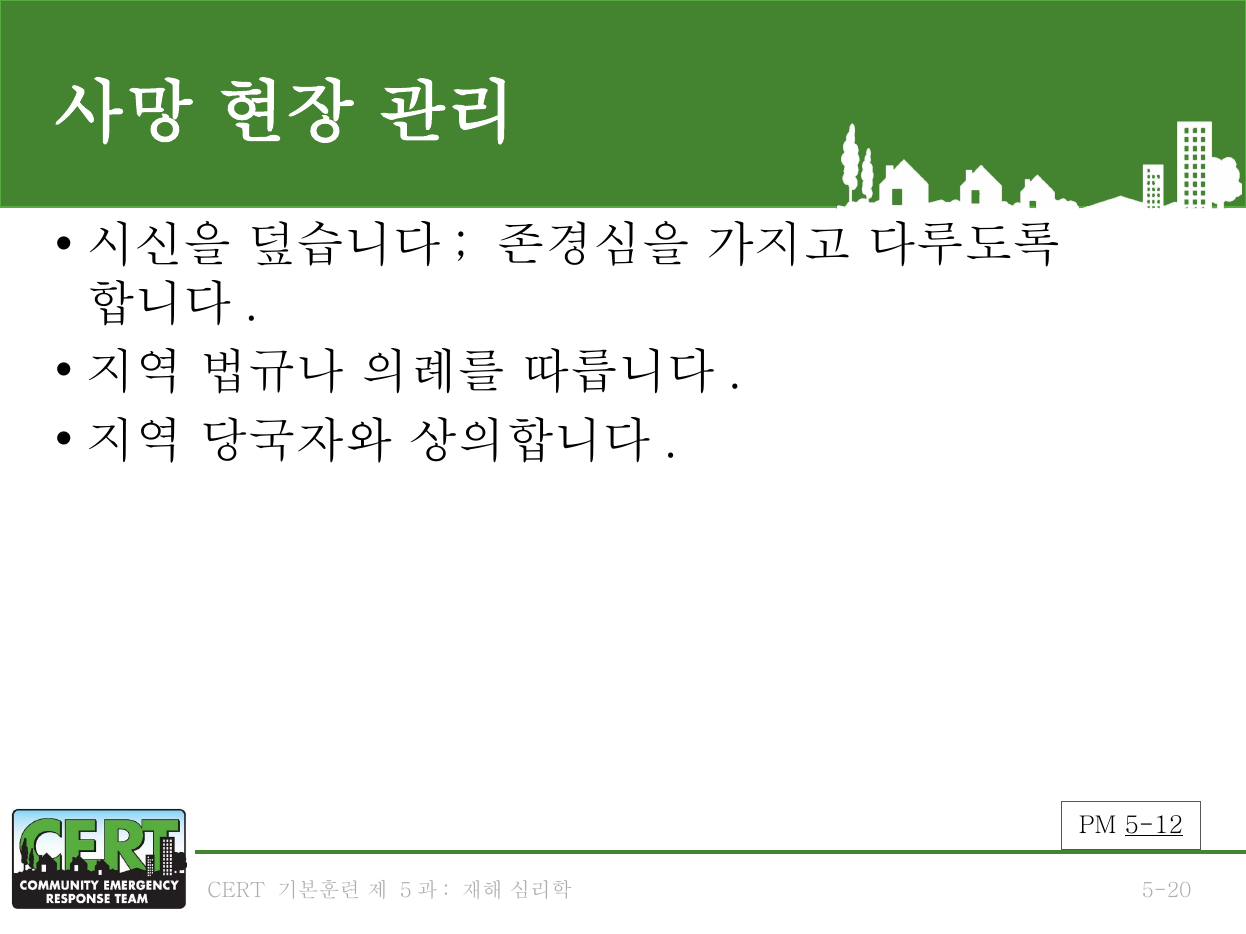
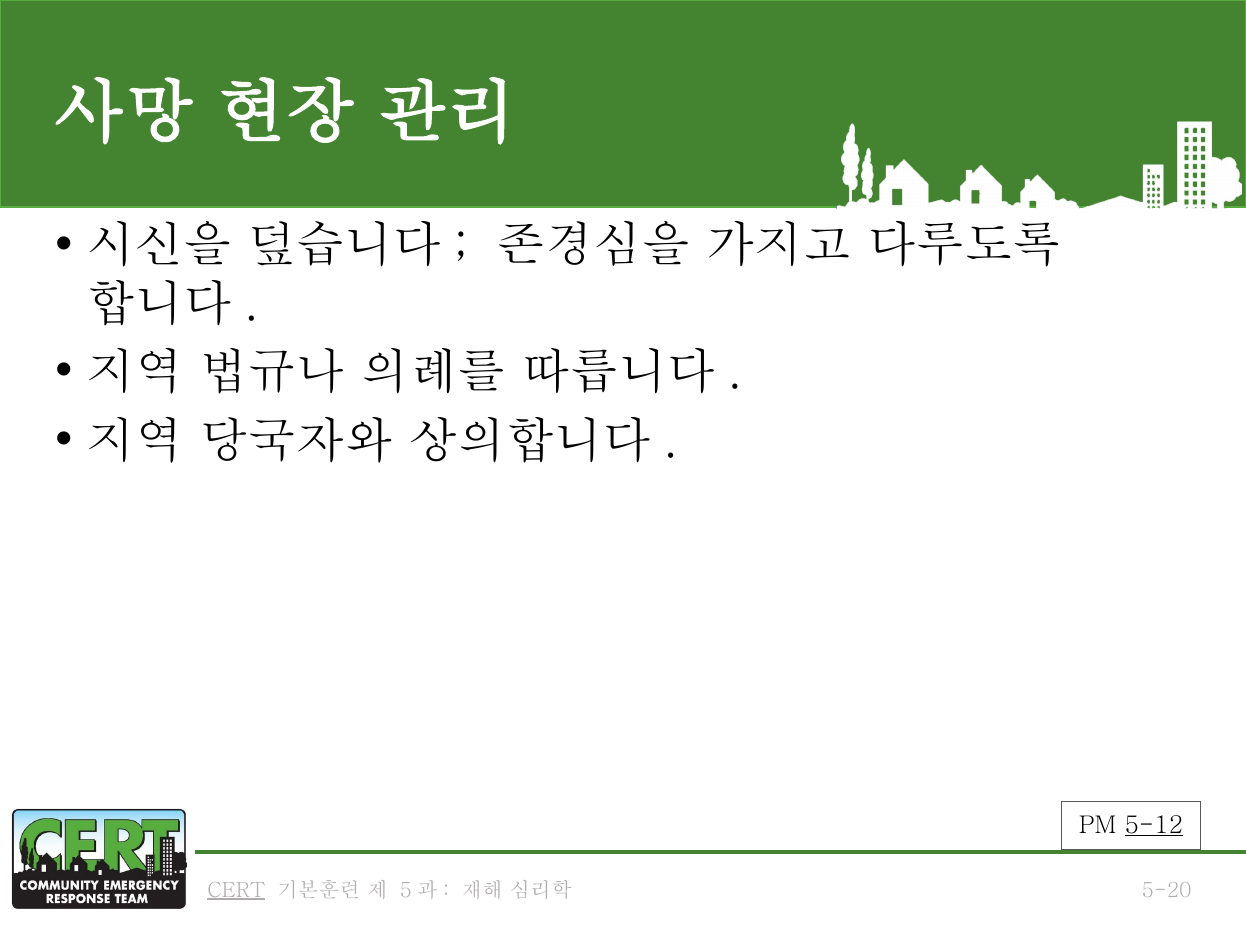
CERT underline: none -> present
